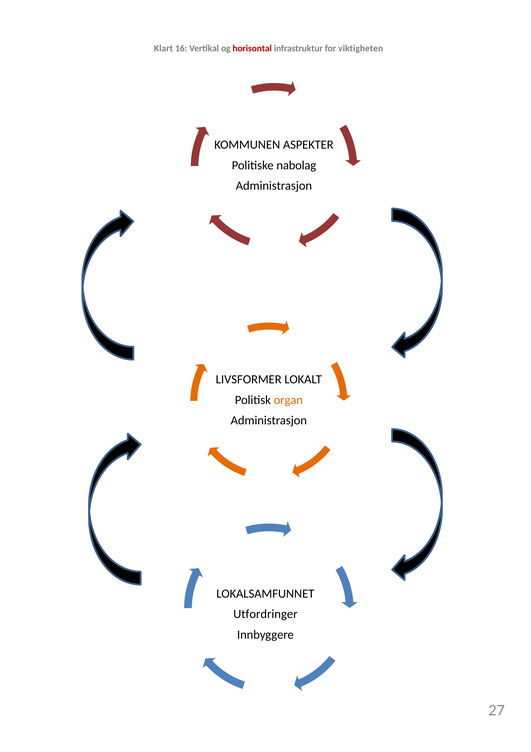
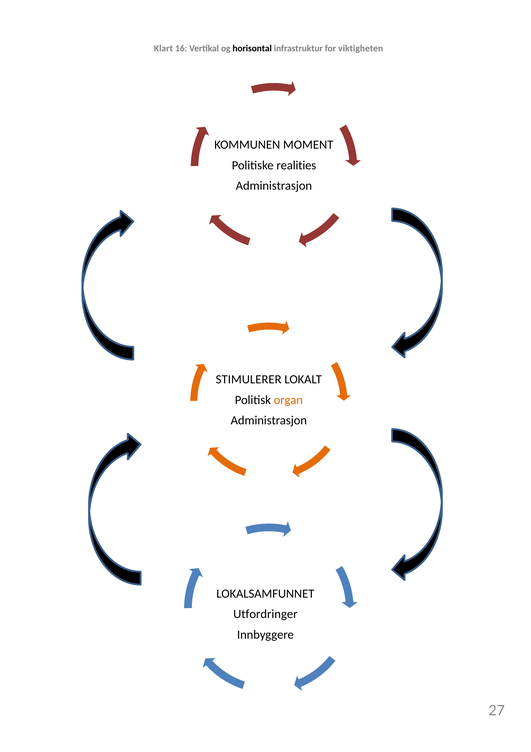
horisontal colour: red -> black
ASPEKTER: ASPEKTER -> MOMENT
nabolag: nabolag -> realities
LIVSFORMER: LIVSFORMER -> STIMULERER
